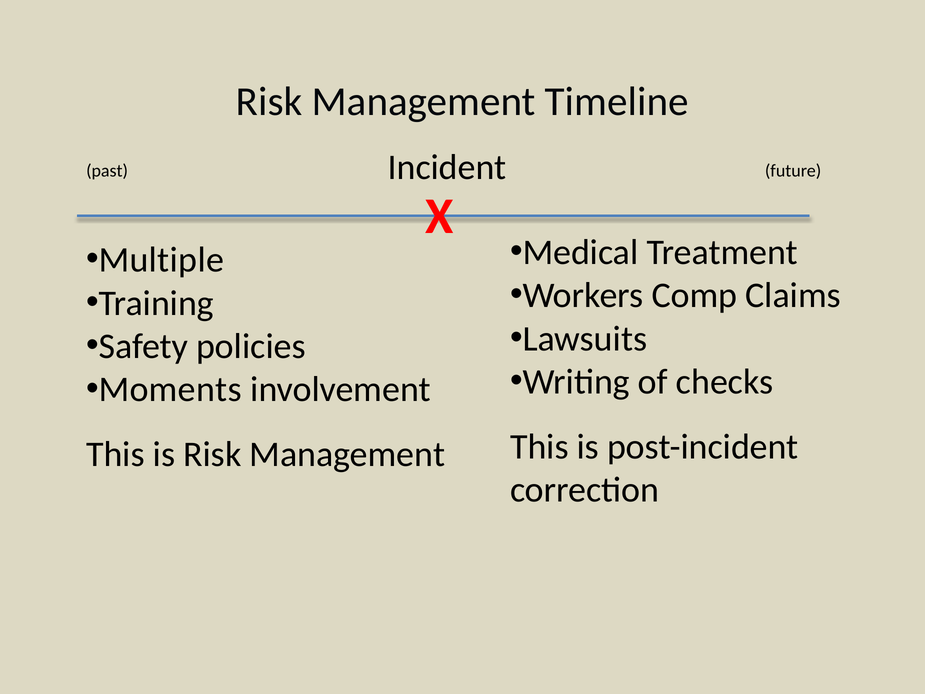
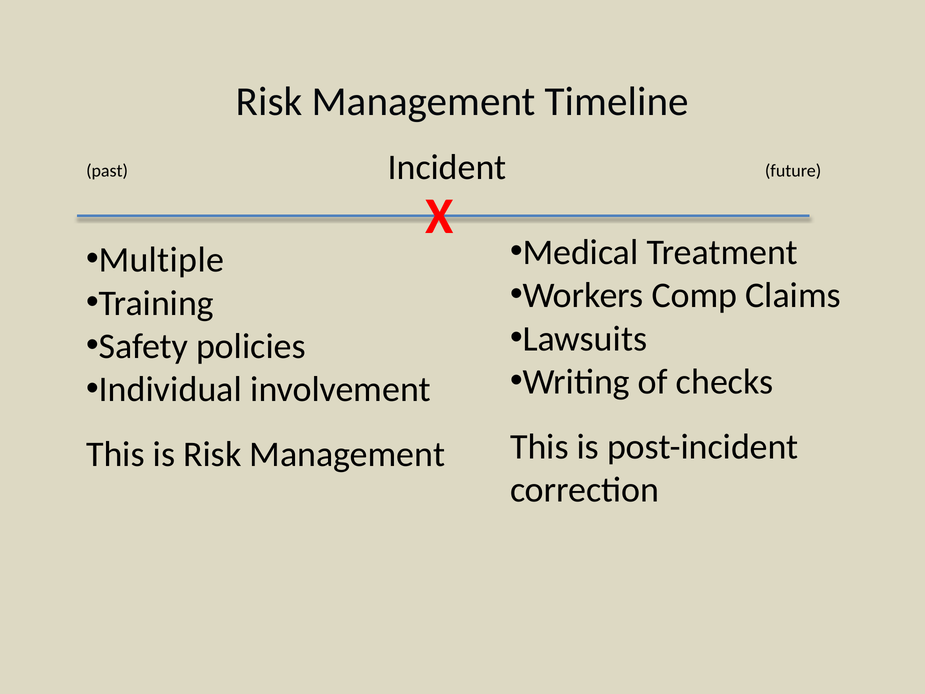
Moments: Moments -> Individual
